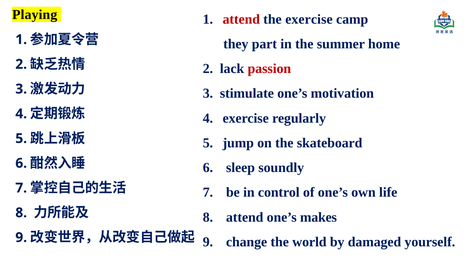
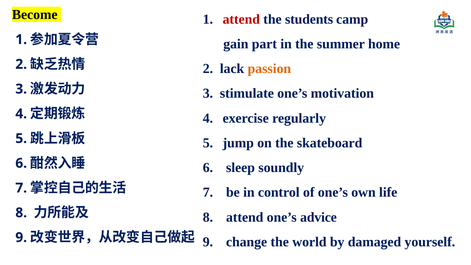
Playing: Playing -> Become
the exercise: exercise -> students
they: they -> gain
passion colour: red -> orange
makes: makes -> advice
